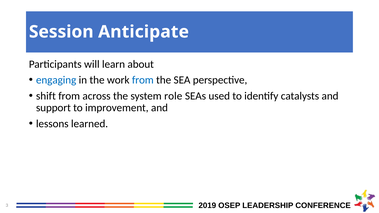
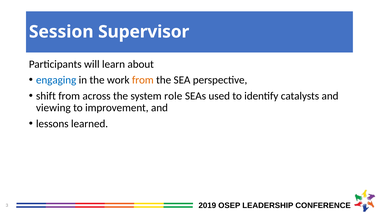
Anticipate: Anticipate -> Supervisor
from at (143, 80) colour: blue -> orange
support: support -> viewing
